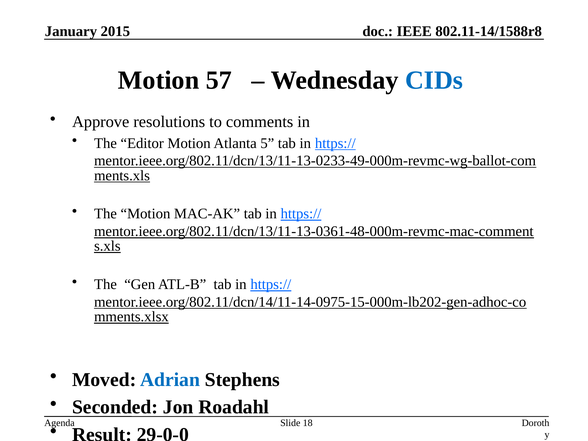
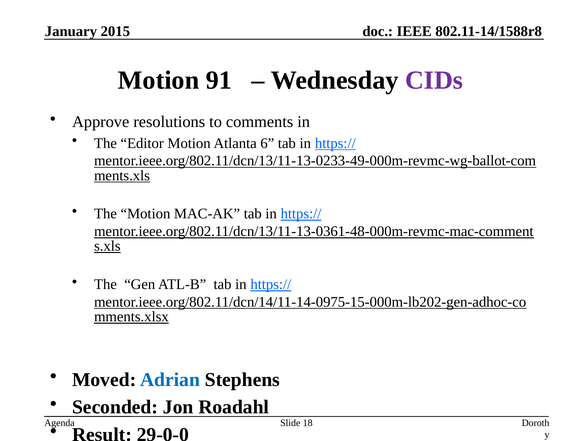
57: 57 -> 91
CIDs colour: blue -> purple
5: 5 -> 6
